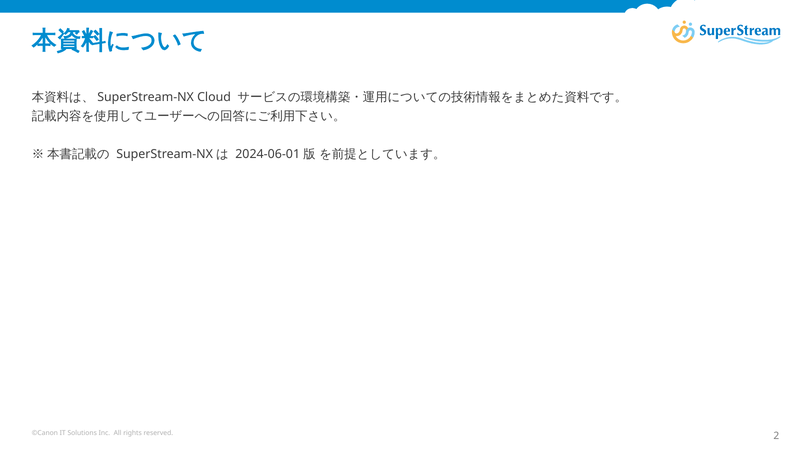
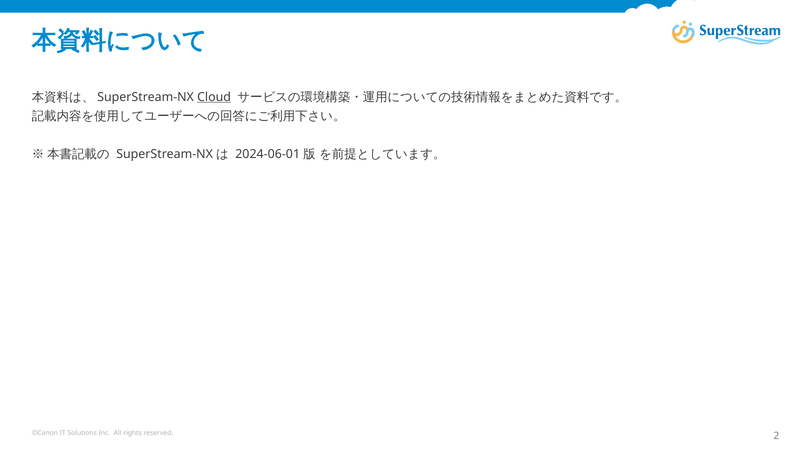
Cloud underline: none -> present
